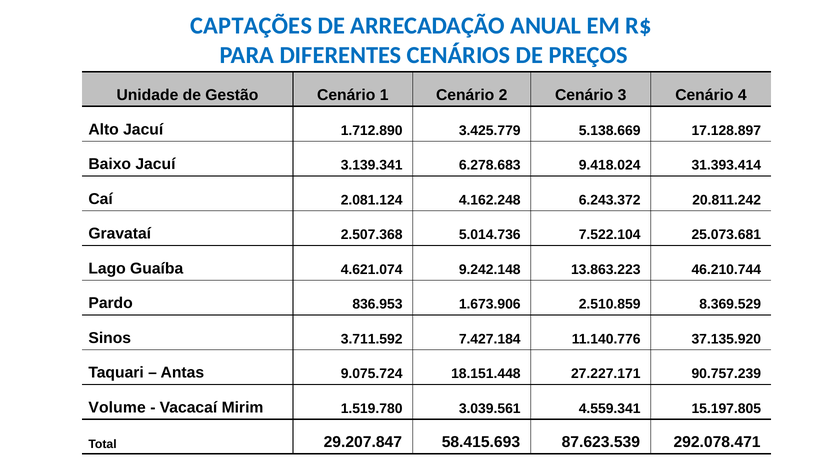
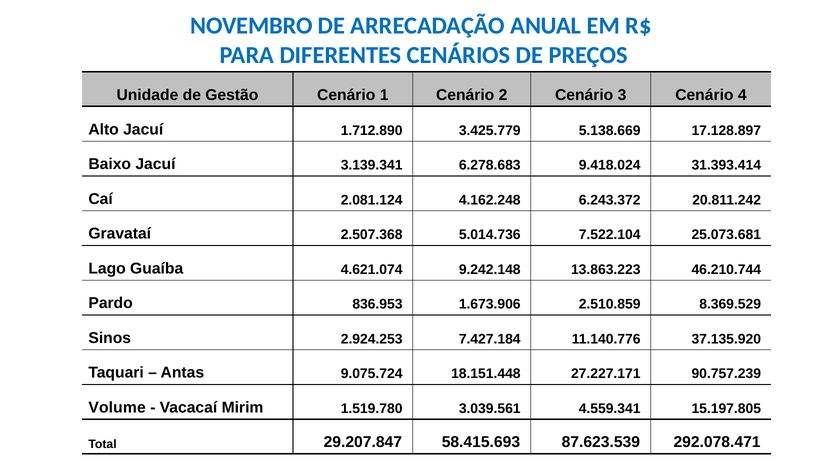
CAPTAÇÕES: CAPTAÇÕES -> NOVEMBRO
3.711.592: 3.711.592 -> 2.924.253
